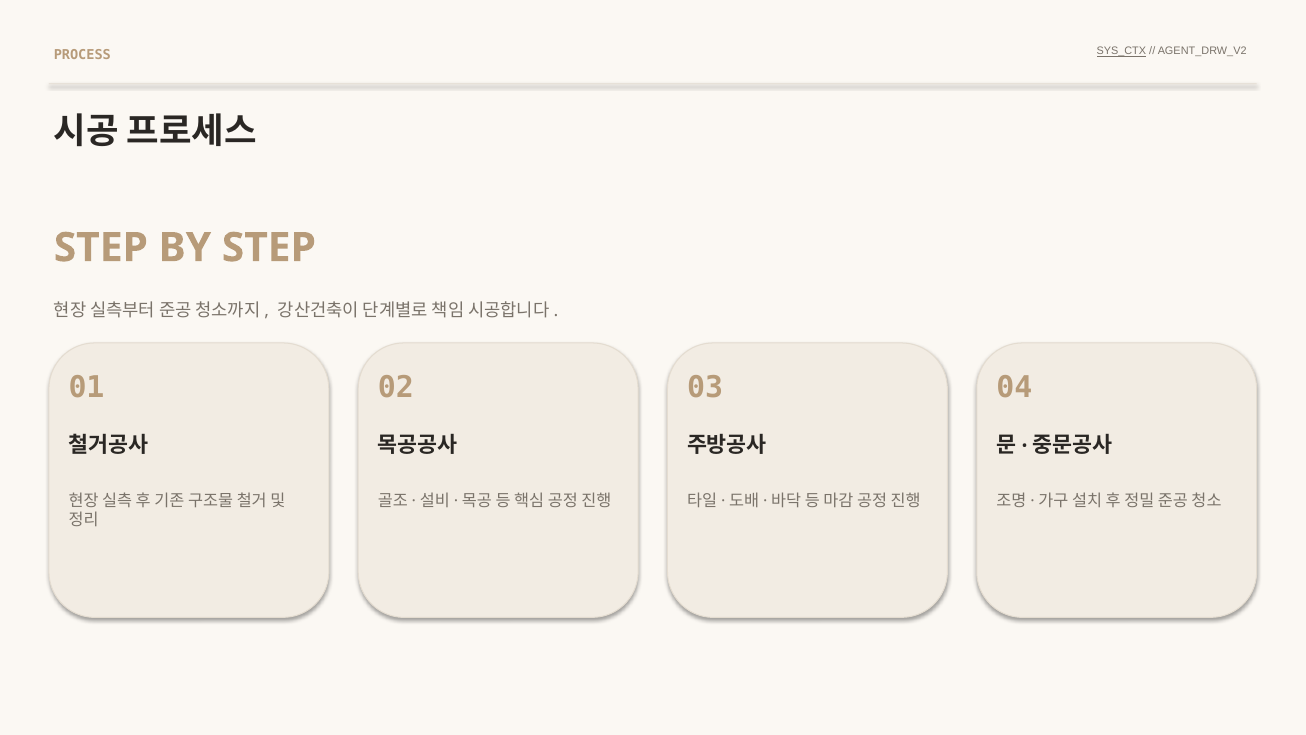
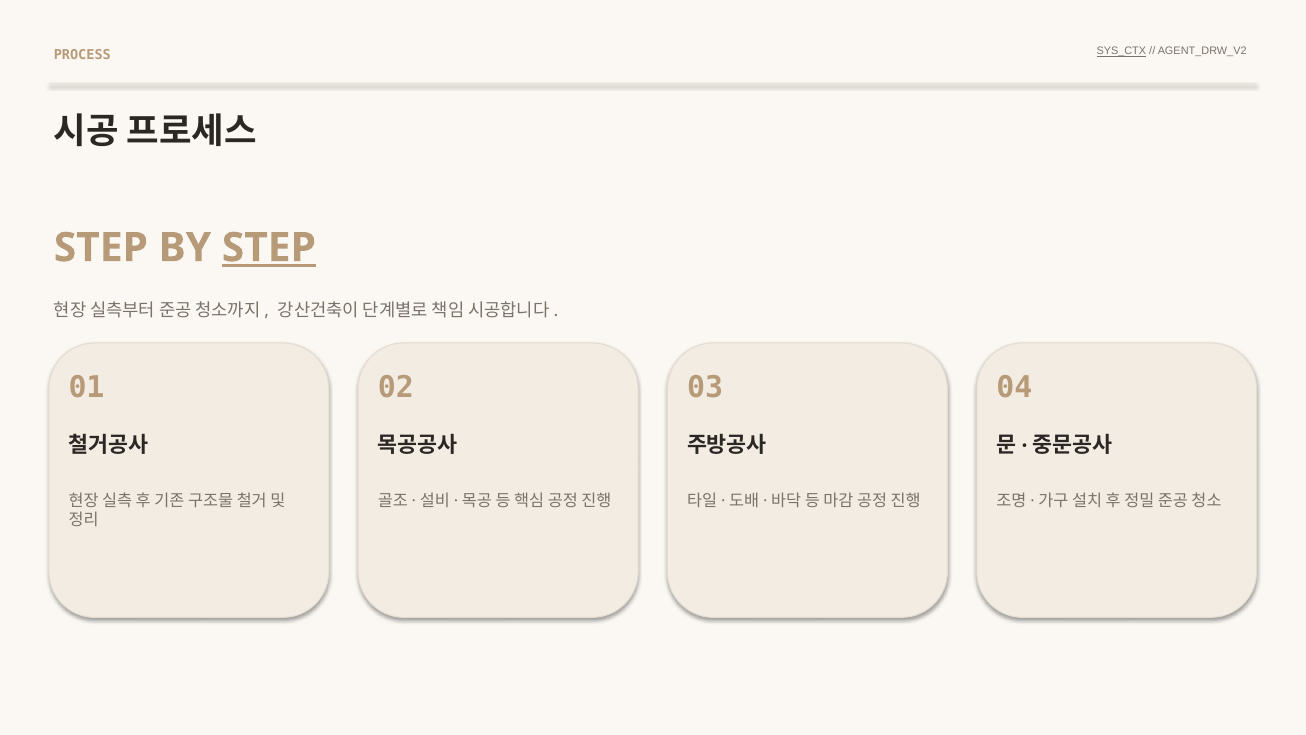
STEP at (269, 248) underline: none -> present
